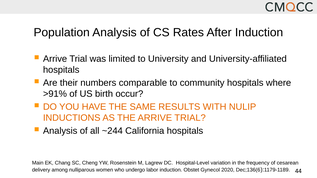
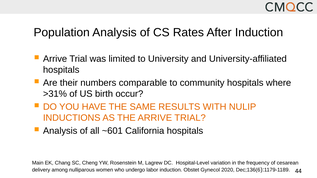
>91%: >91% -> >31%
~244: ~244 -> ~601
